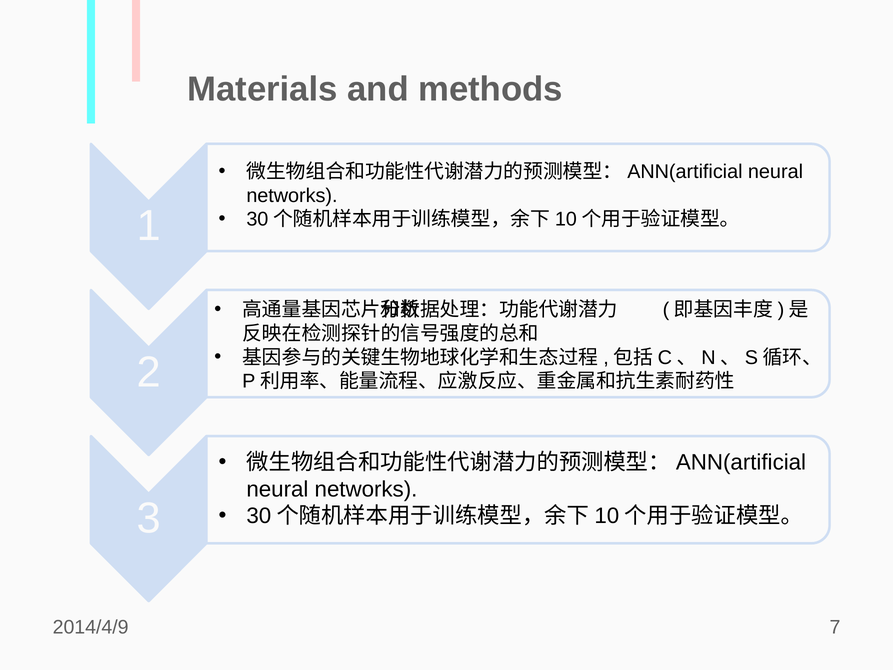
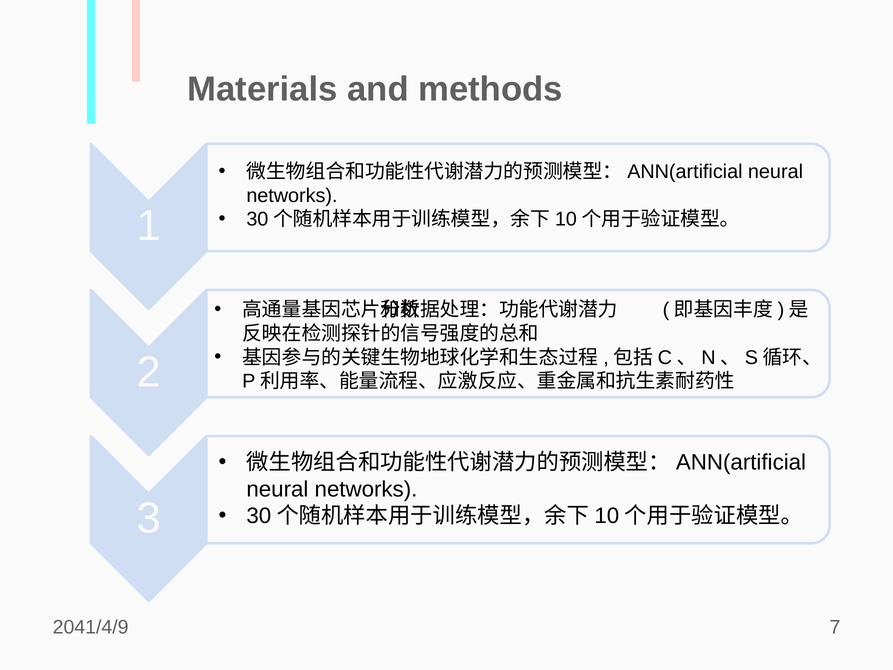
2014/4/9: 2014/4/9 -> 2041/4/9
